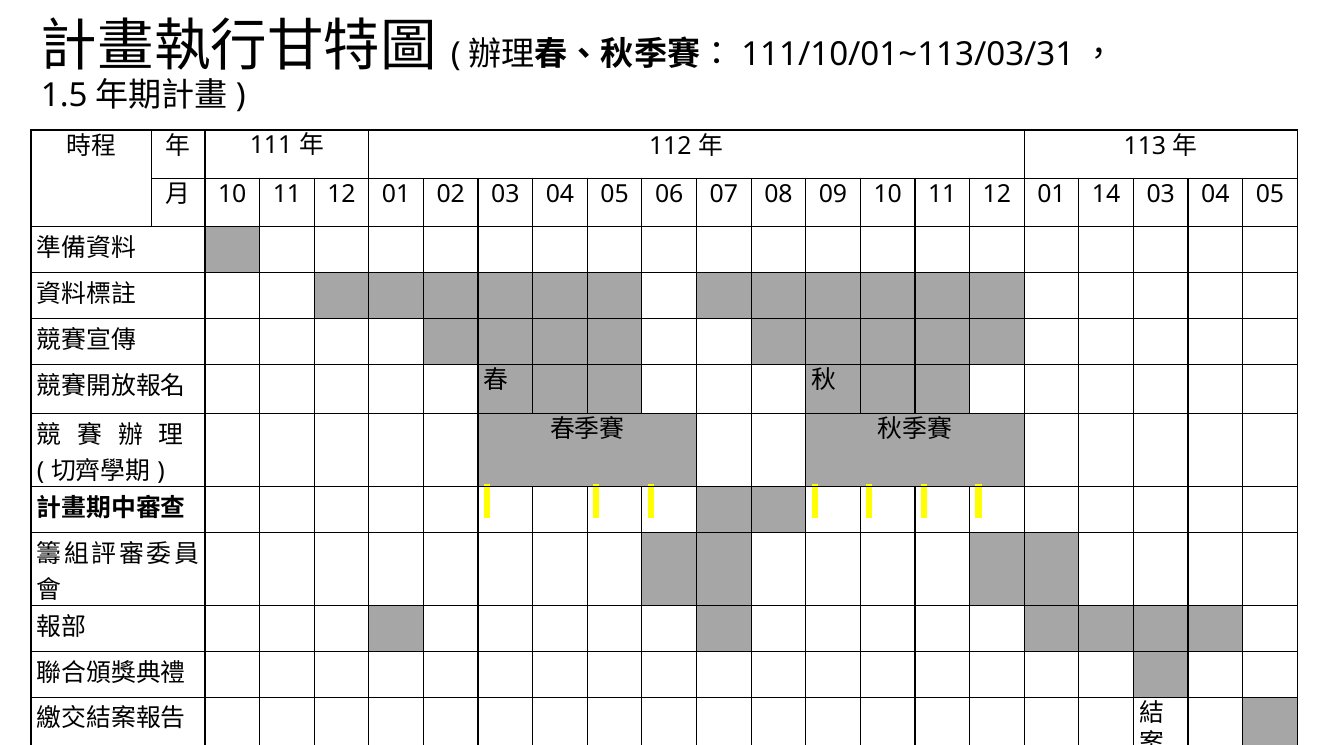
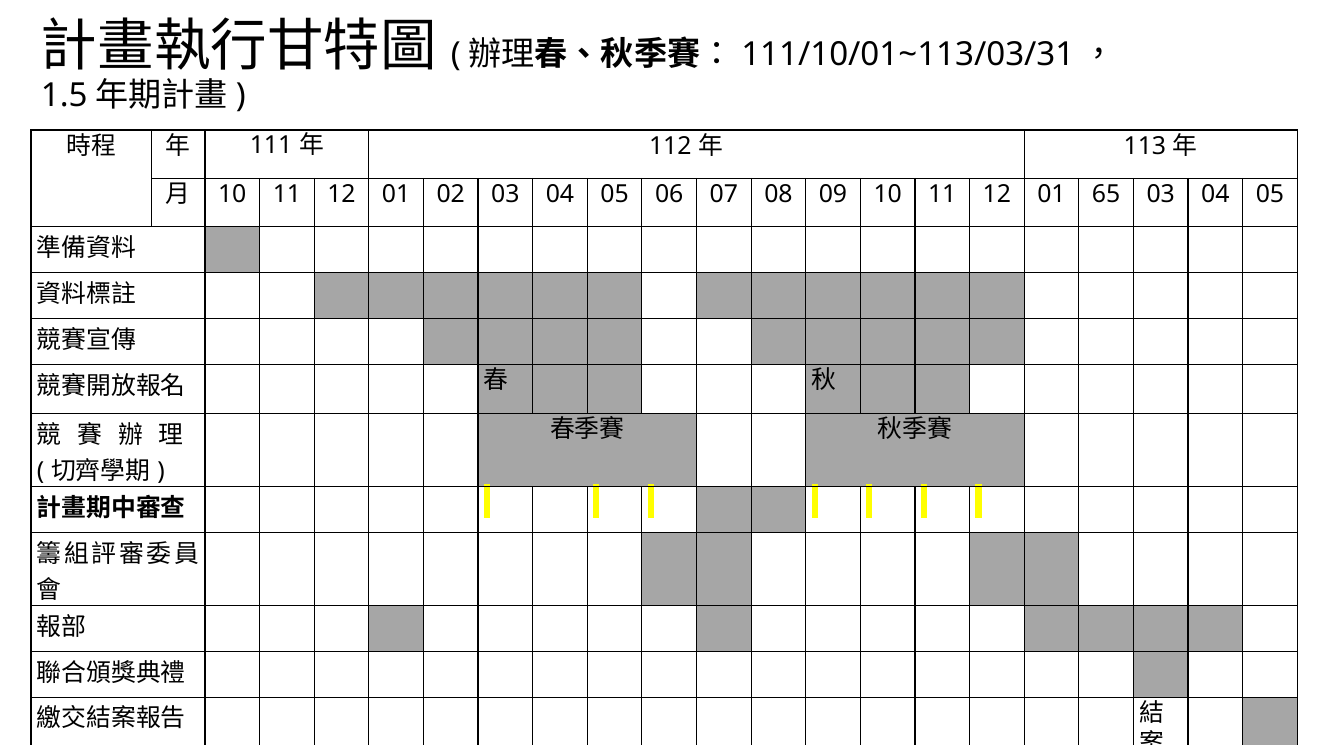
14: 14 -> 65
